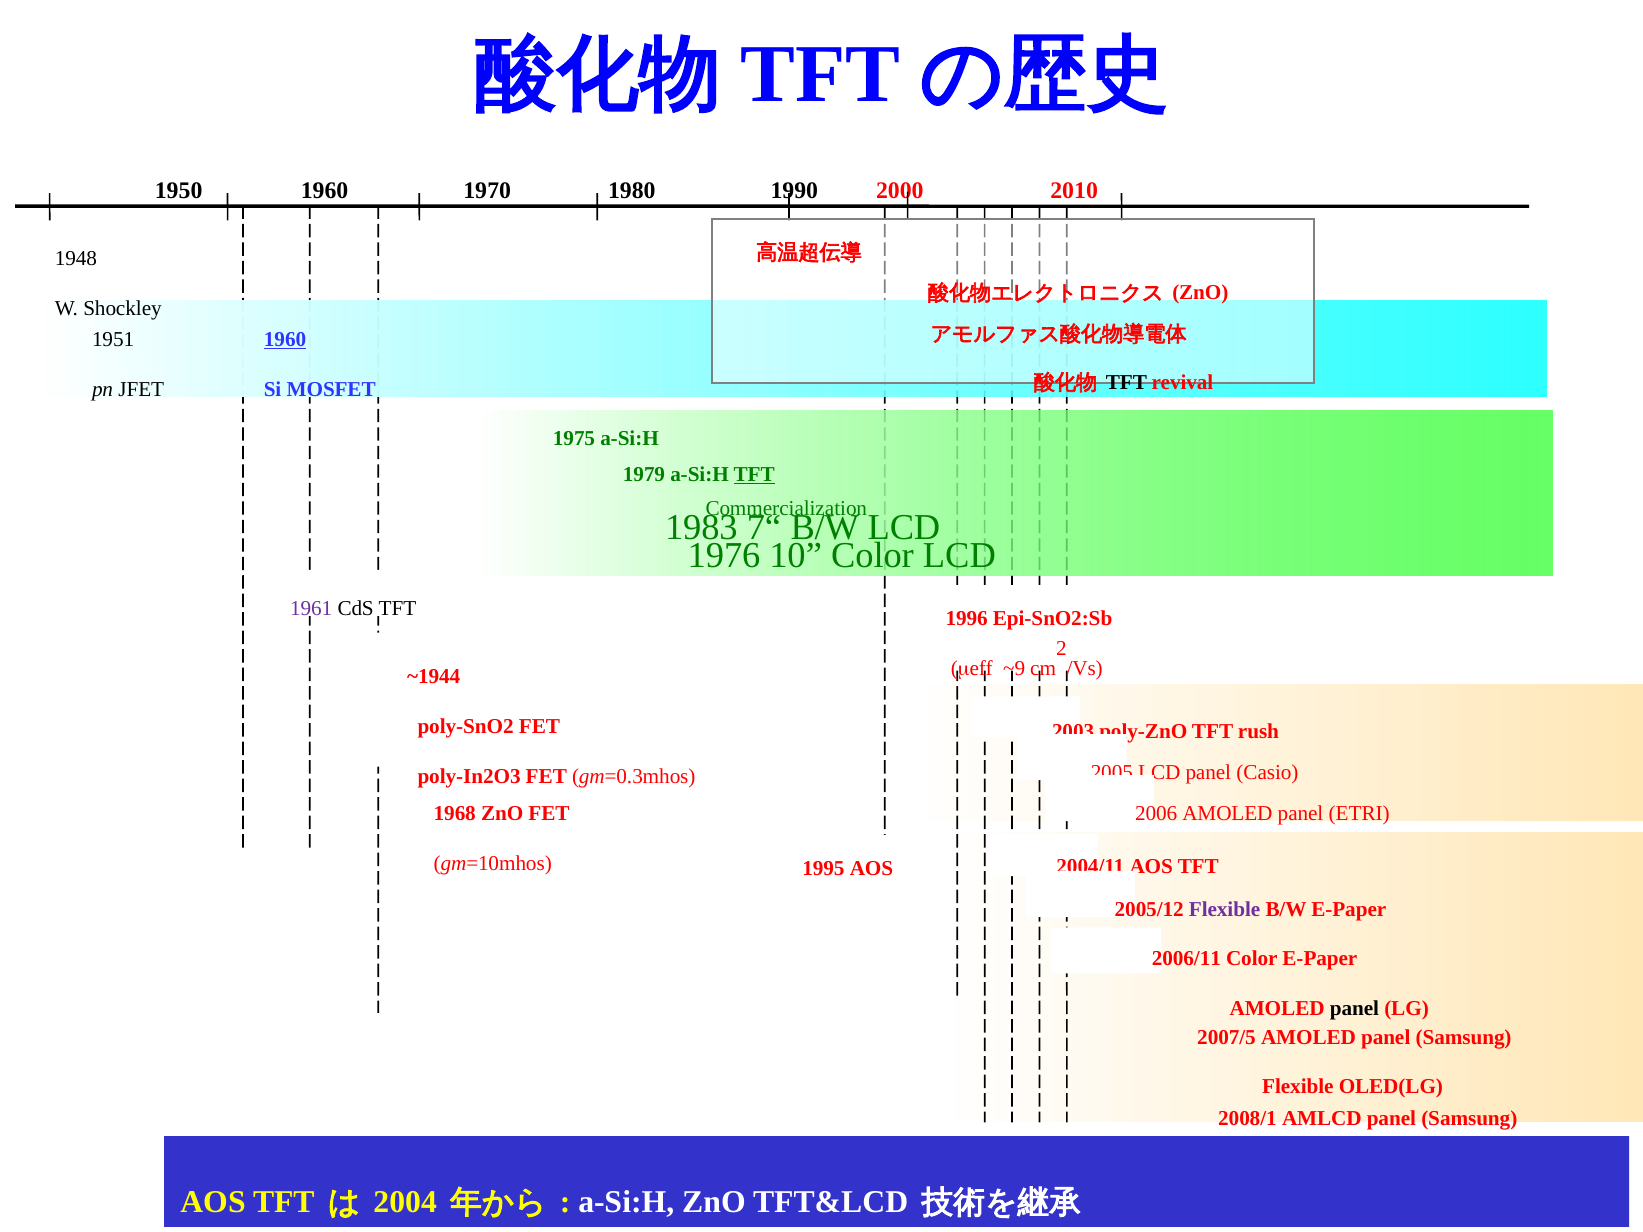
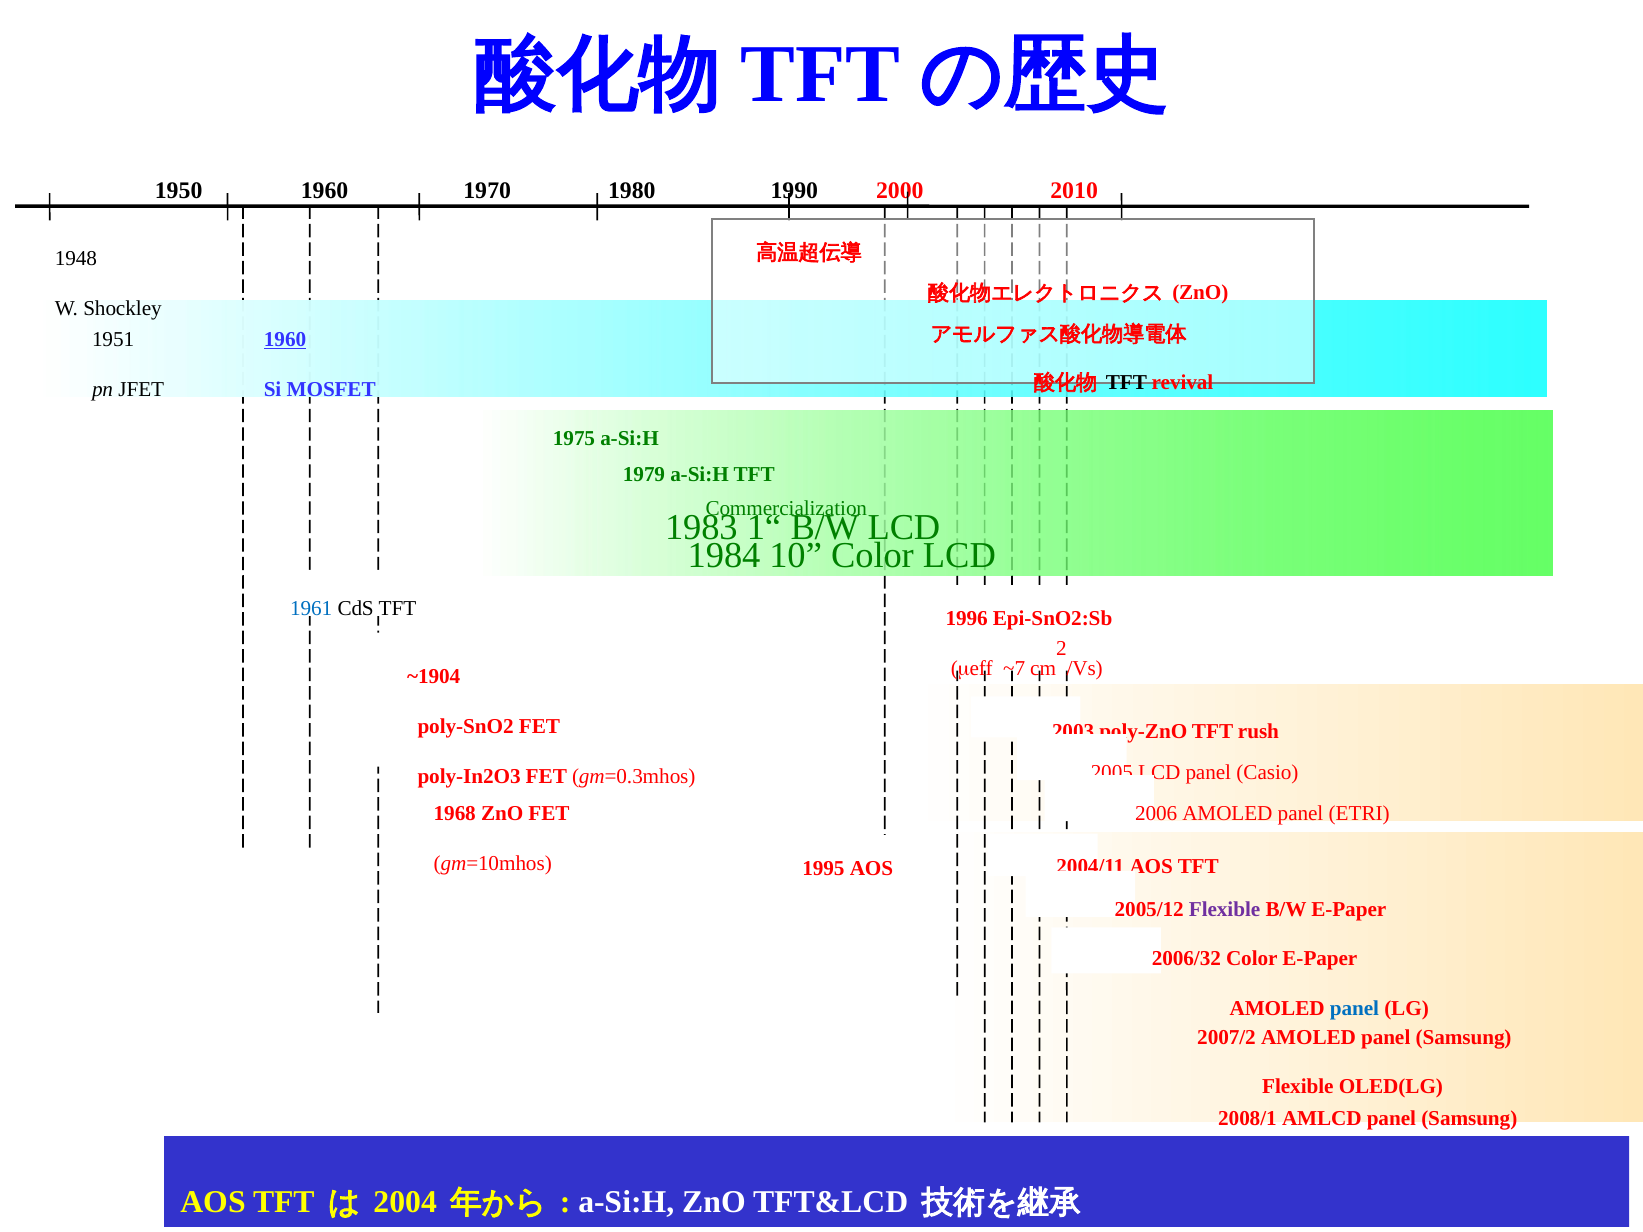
TFT at (754, 474) underline: present -> none
7“: 7“ -> 1“
1976: 1976 -> 1984
1961 colour: purple -> blue
~9: ~9 -> ~7
~1944: ~1944 -> ~1904
2006/11: 2006/11 -> 2006/32
panel at (1354, 1009) colour: black -> blue
2007/5: 2007/5 -> 2007/2
